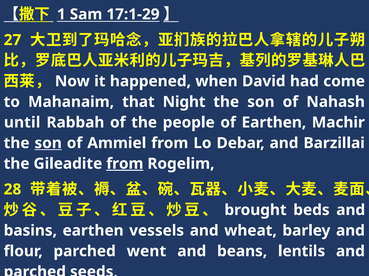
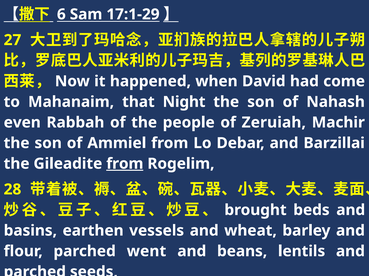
1: 1 -> 6
until: until -> even
of Earthen: Earthen -> Zeruiah
son at (48, 143) underline: present -> none
